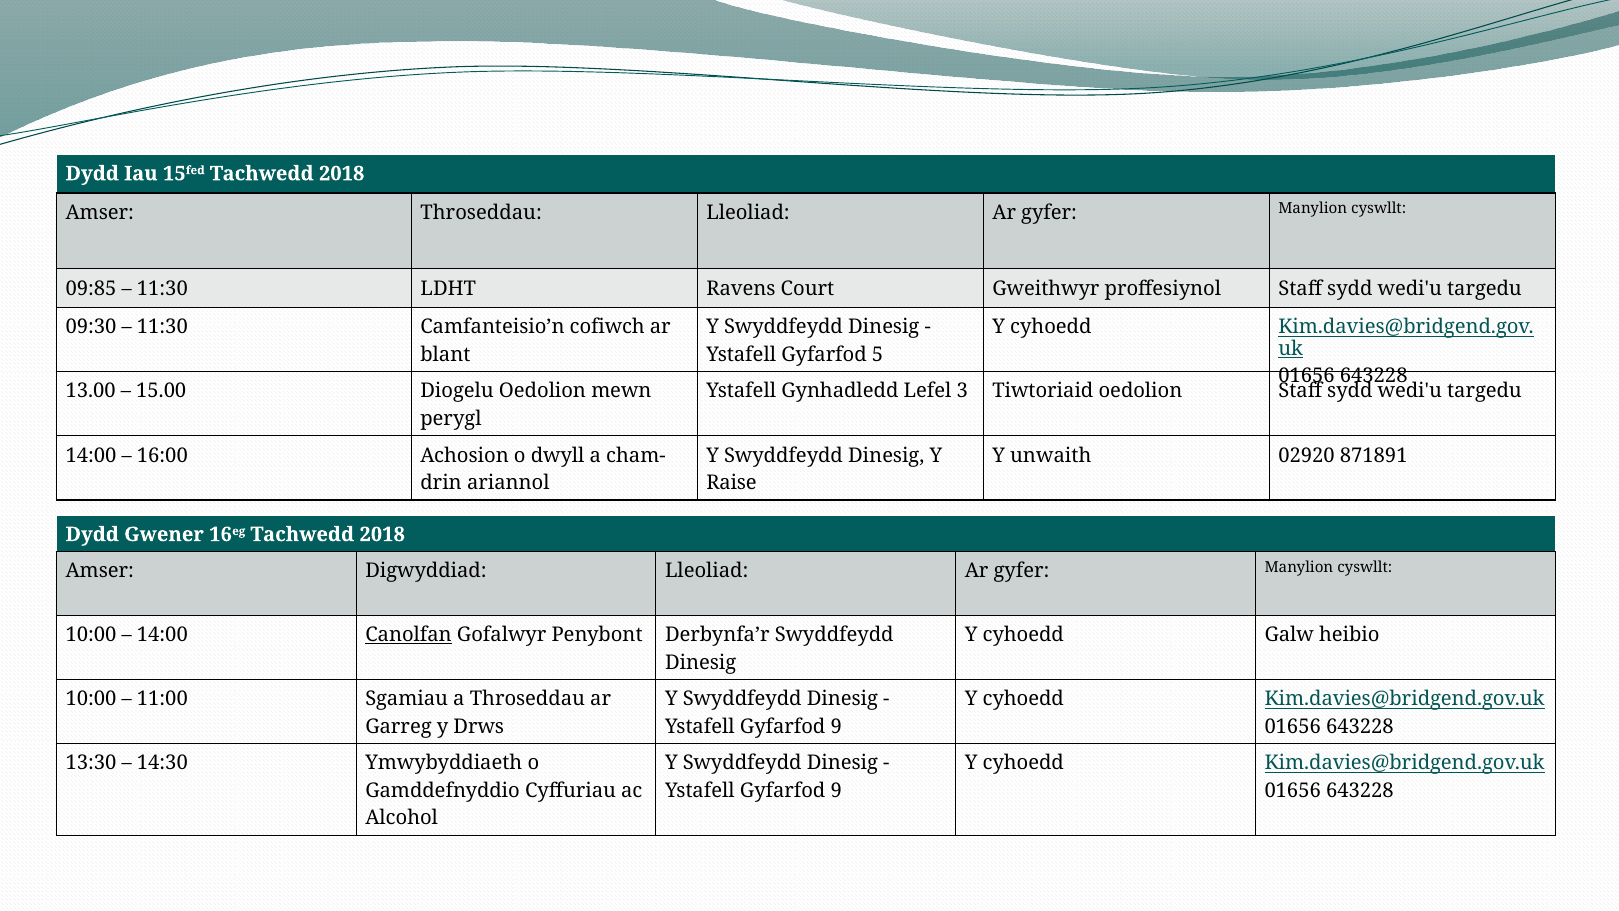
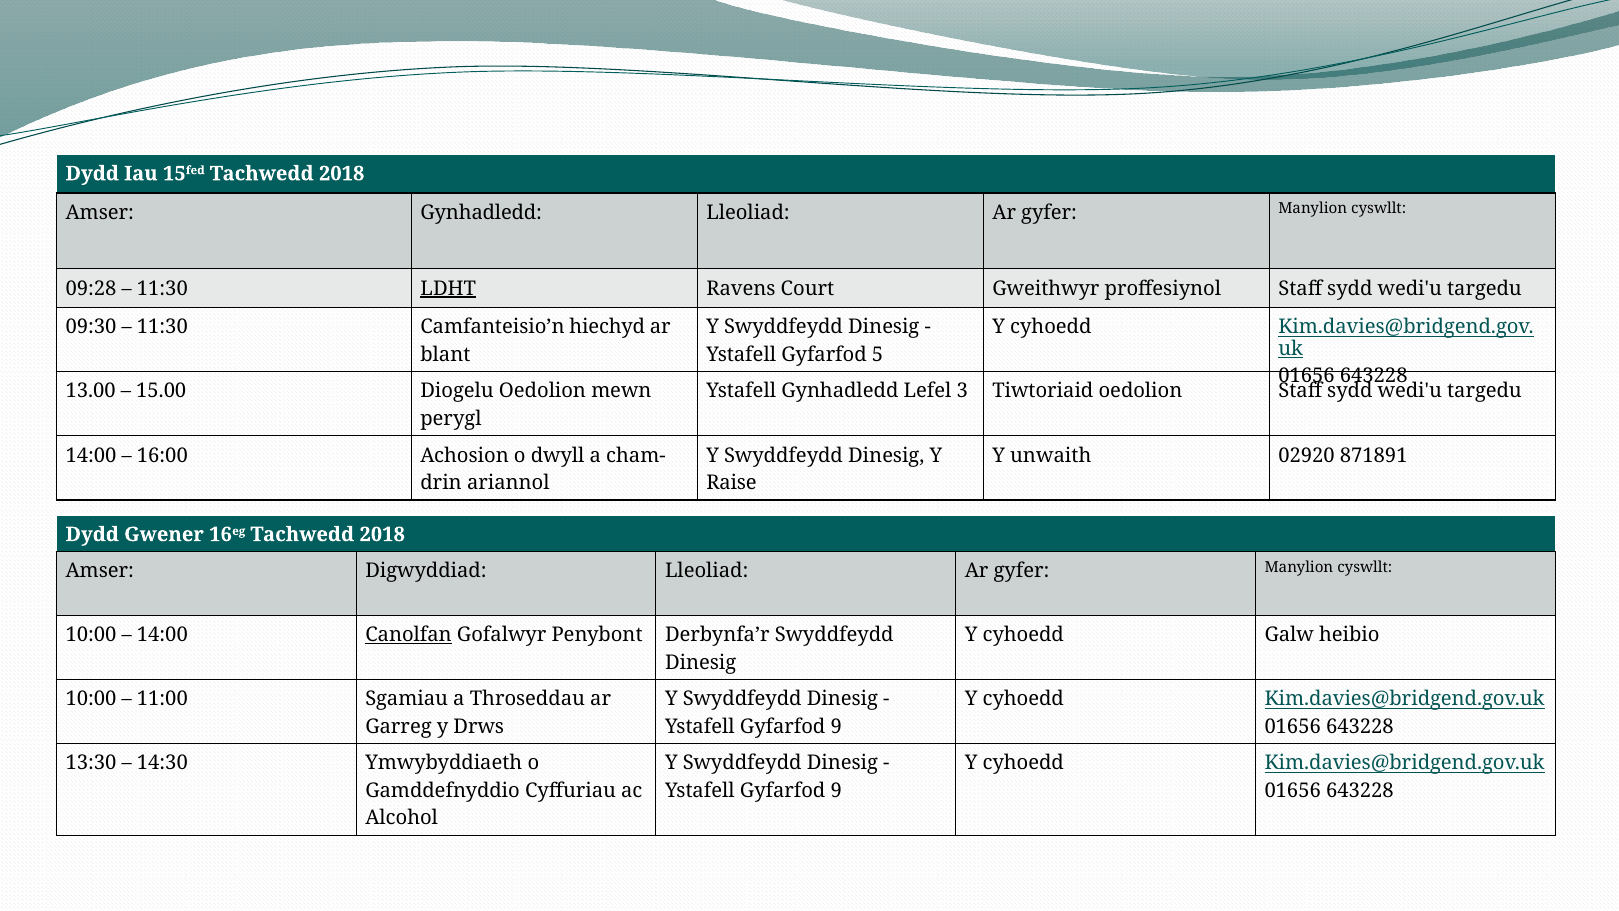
Amser Throseddau: Throseddau -> Gynhadledd
09:85: 09:85 -> 09:28
LDHT underline: none -> present
cofiwch: cofiwch -> hiechyd
